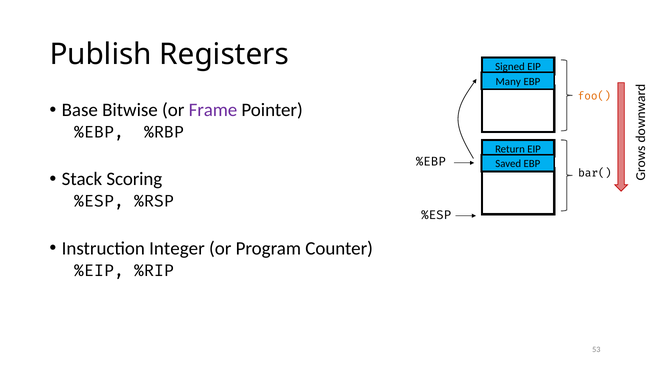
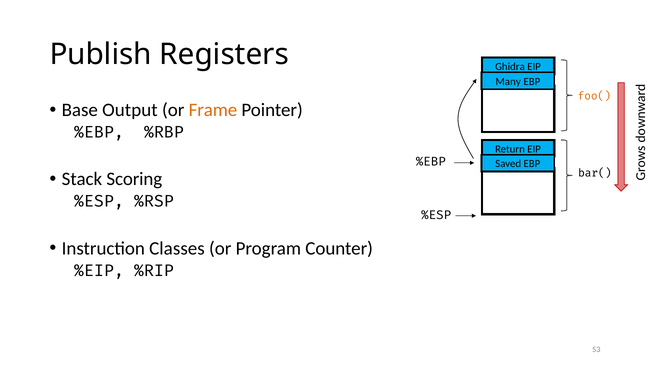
Signed: Signed -> Ghidra
Bitwise: Bitwise -> Output
Frame colour: purple -> orange
Integer: Integer -> Classes
